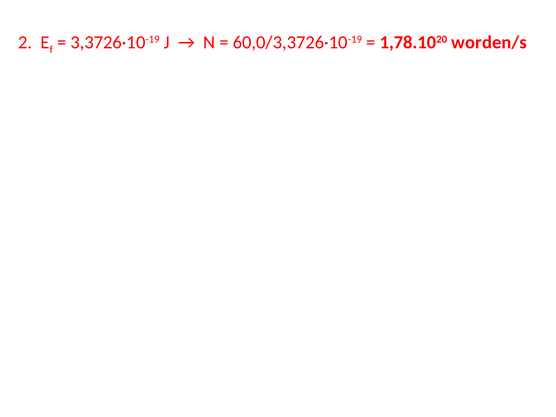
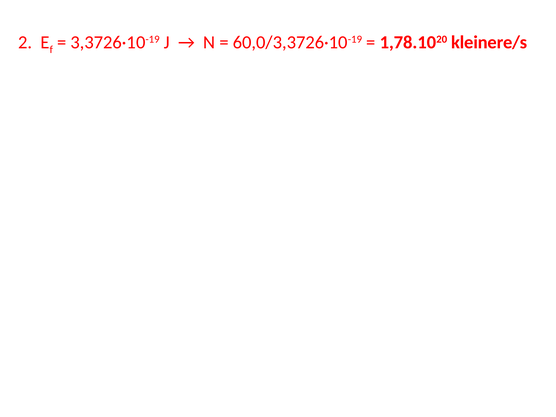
worden/s: worden/s -> kleinere/s
